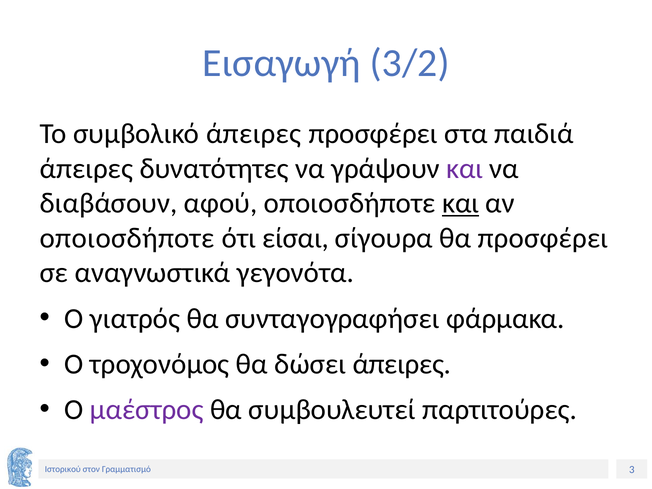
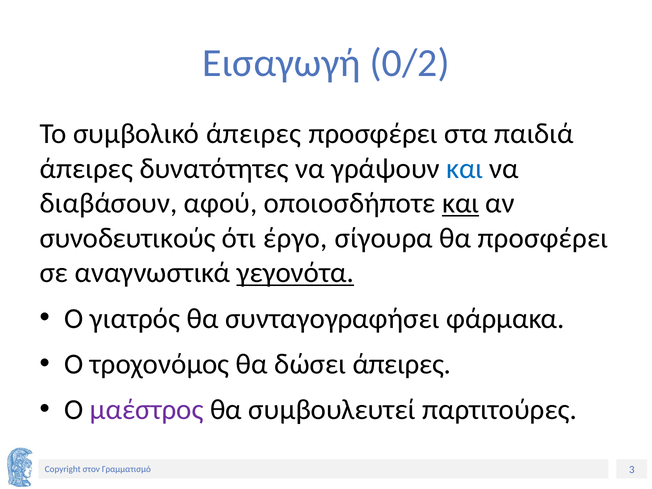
3/2: 3/2 -> 0/2
και at (465, 168) colour: purple -> blue
οποιοσδήποτε at (127, 238): οποιοσδήποτε -> συνοδευτικούς
είσαι: είσαι -> έργο
γεγονότα underline: none -> present
Ιστορικού: Ιστορικού -> Copyright
